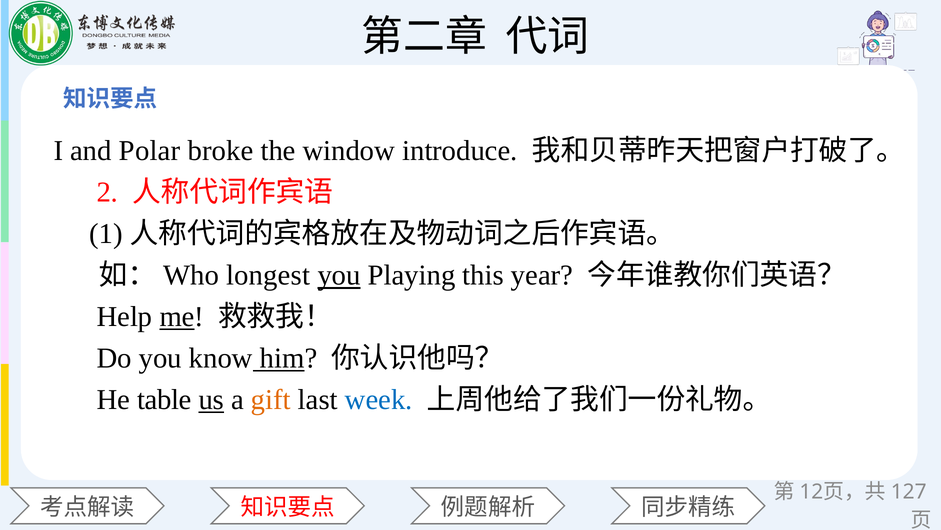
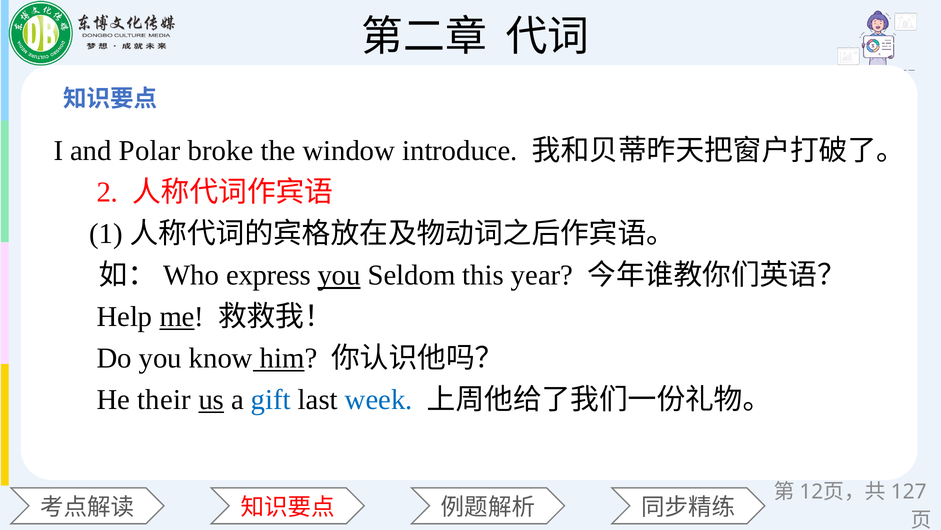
longest: longest -> express
Playing: Playing -> Seldom
table: table -> their
gift colour: orange -> blue
